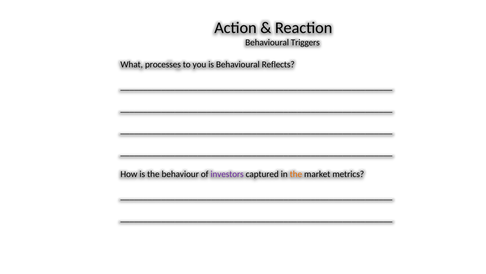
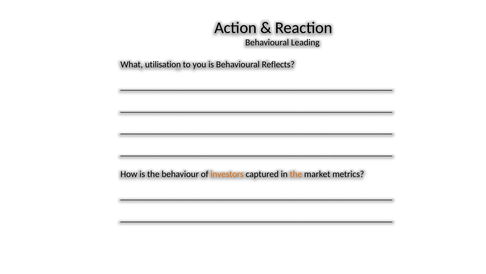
Triggers: Triggers -> Leading
processes: processes -> utilisation
investors colour: purple -> orange
